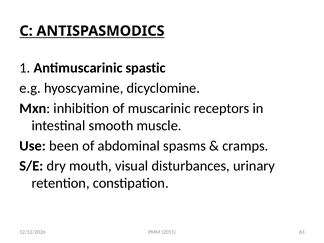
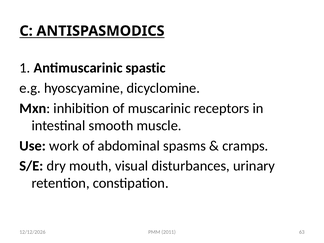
been: been -> work
